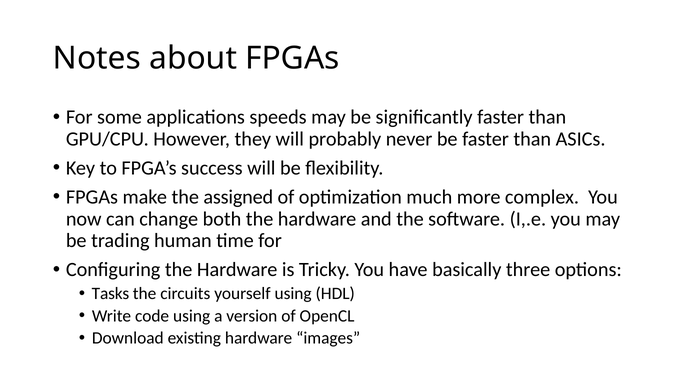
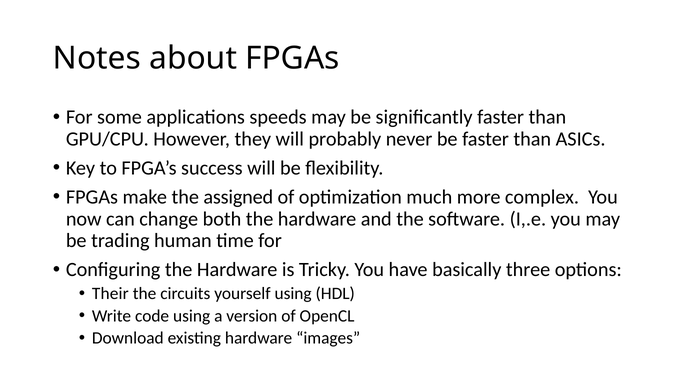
Tasks: Tasks -> Their
